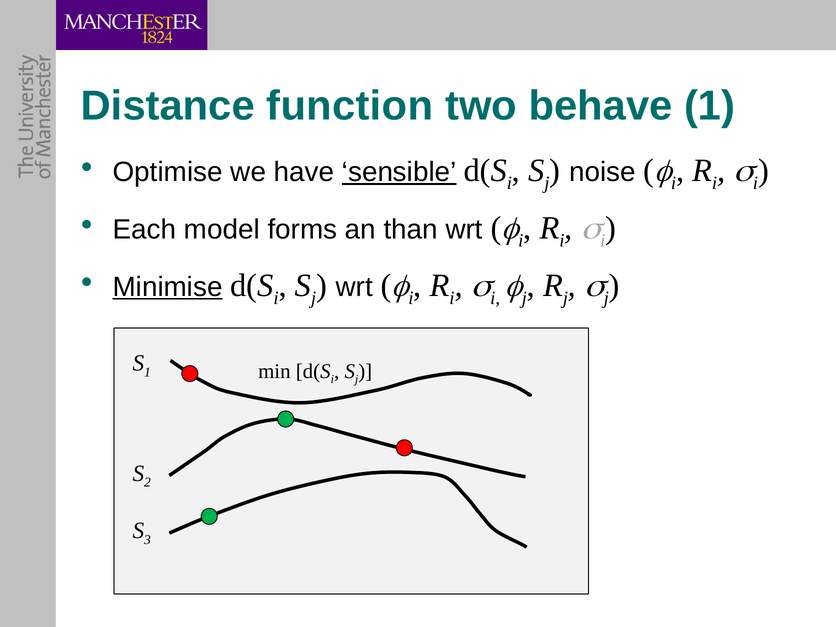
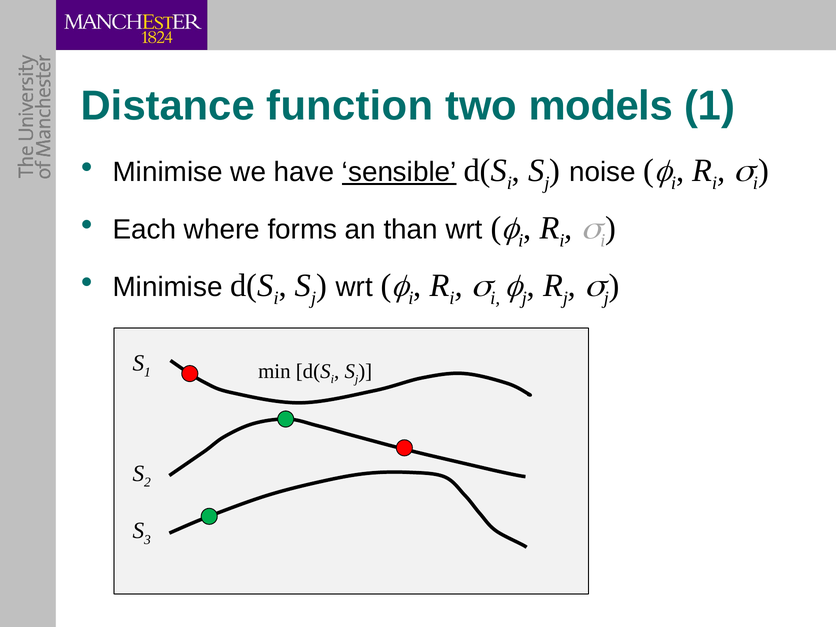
behave: behave -> models
Optimise at (168, 172): Optimise -> Minimise
model: model -> where
Minimise at (168, 287) underline: present -> none
